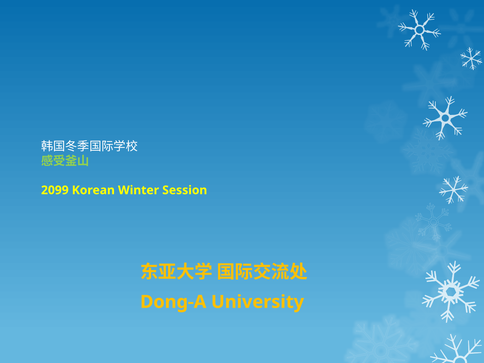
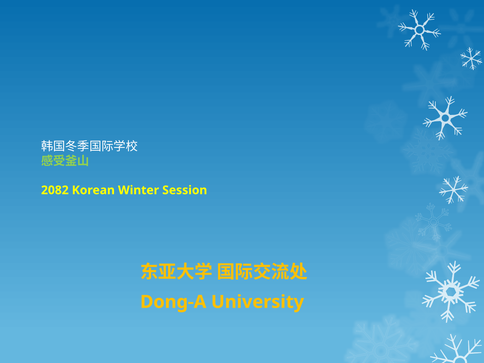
2099: 2099 -> 2082
